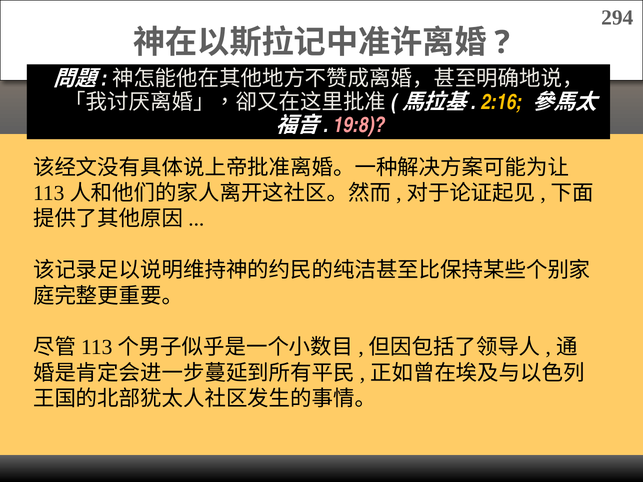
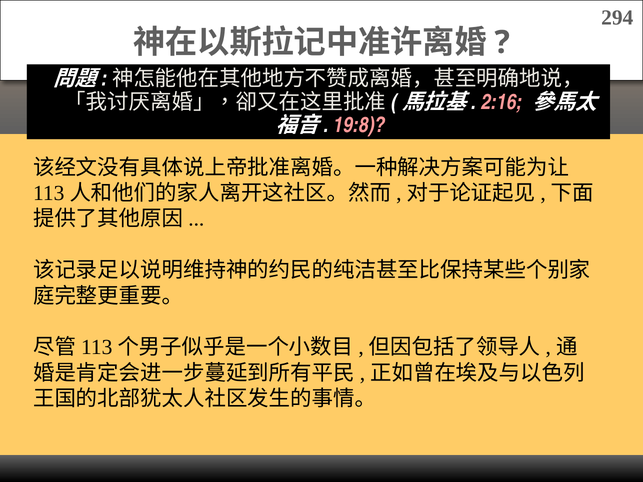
2:16 colour: yellow -> pink
